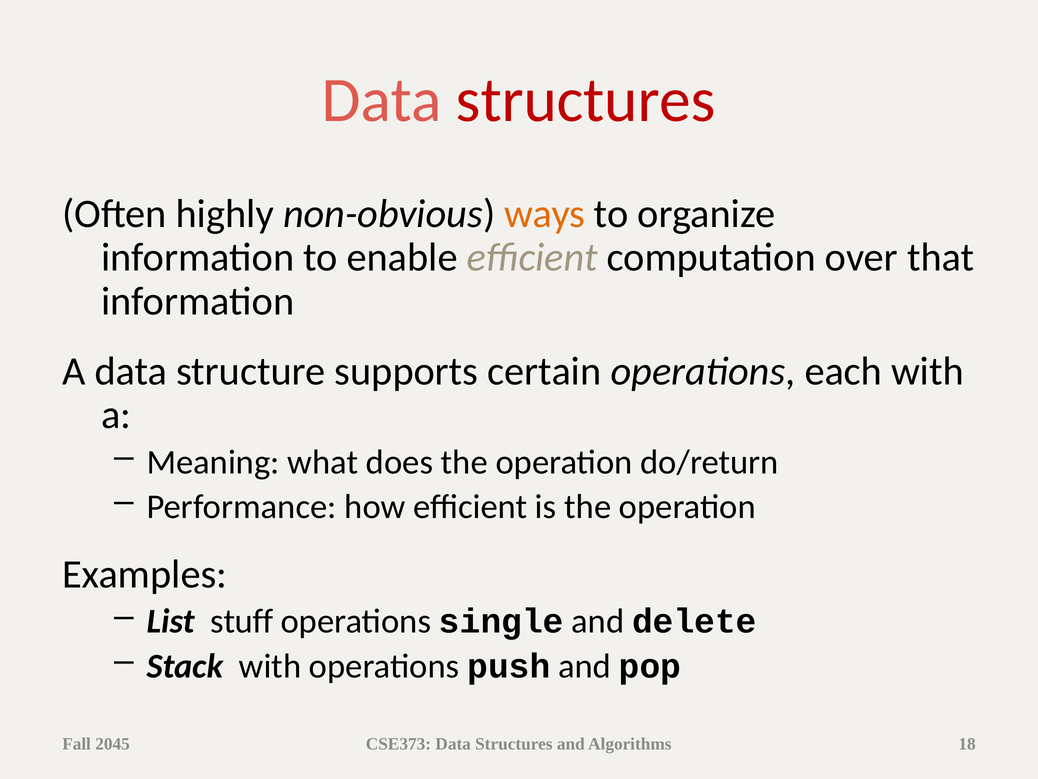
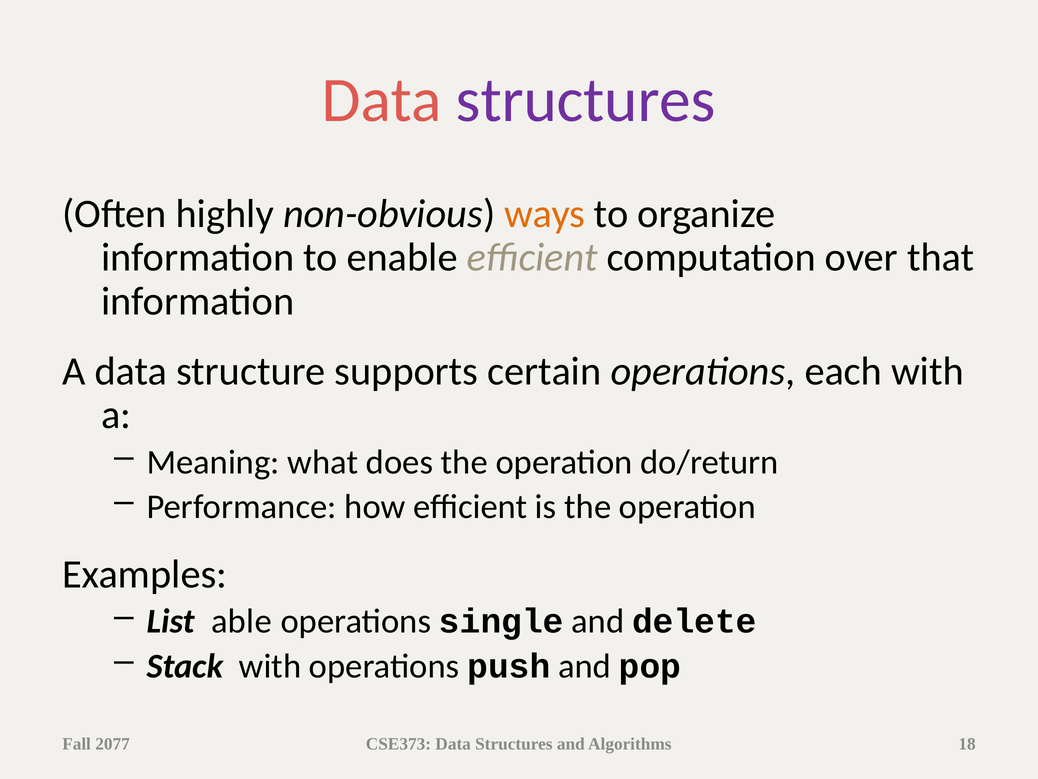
structures at (586, 100) colour: red -> purple
stuff: stuff -> able
2045: 2045 -> 2077
